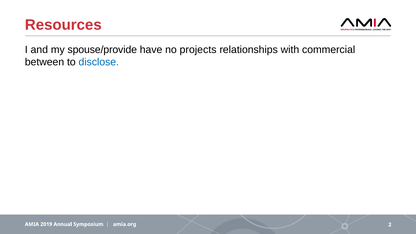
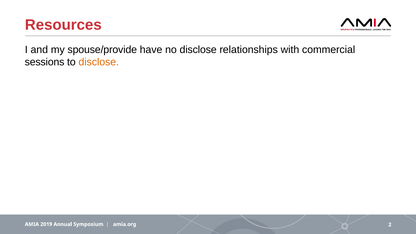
no projects: projects -> disclose
between: between -> sessions
disclose at (99, 62) colour: blue -> orange
